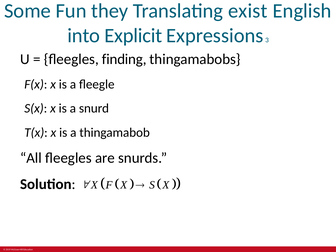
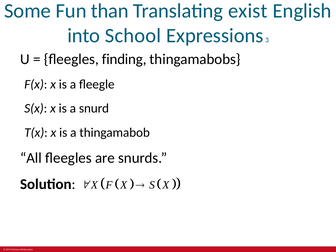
they: they -> than
Explicit: Explicit -> School
